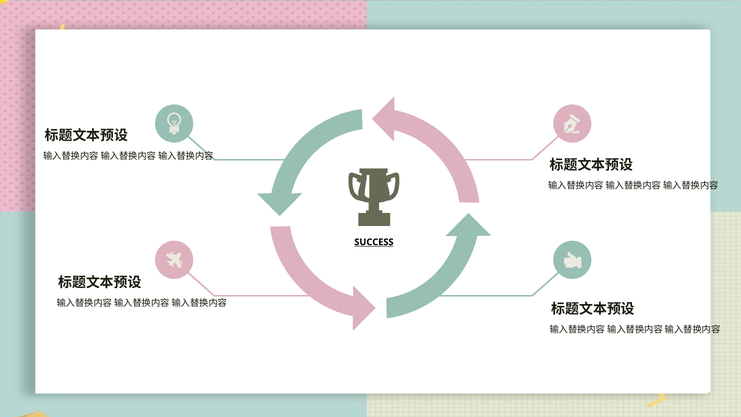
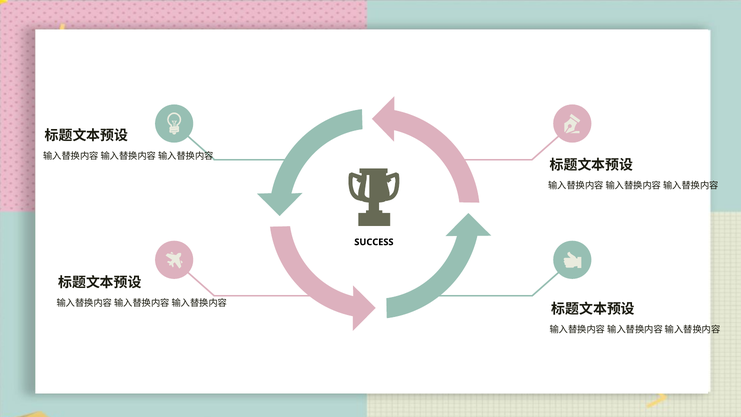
SUCCESS underline: present -> none
